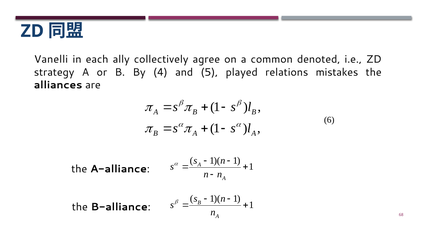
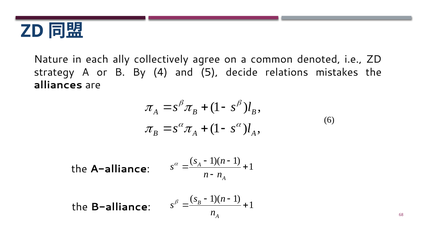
Vanelli: Vanelli -> Nature
played: played -> decide
